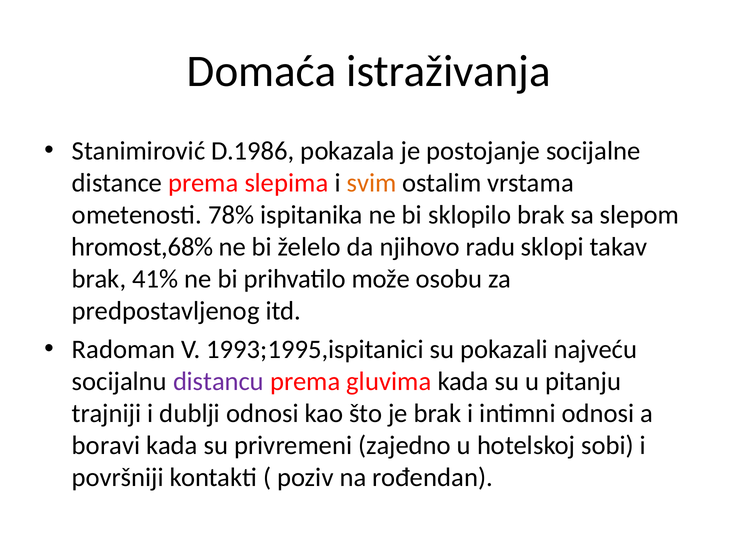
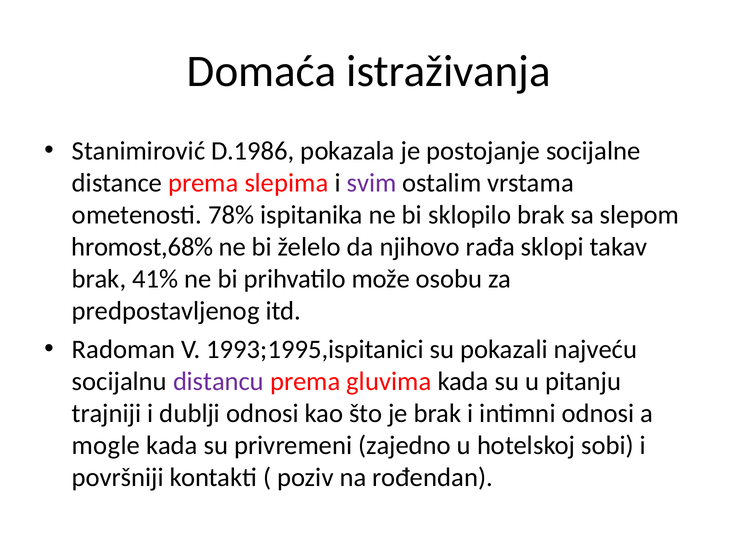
svim colour: orange -> purple
radu: radu -> rađa
boravi: boravi -> mogle
